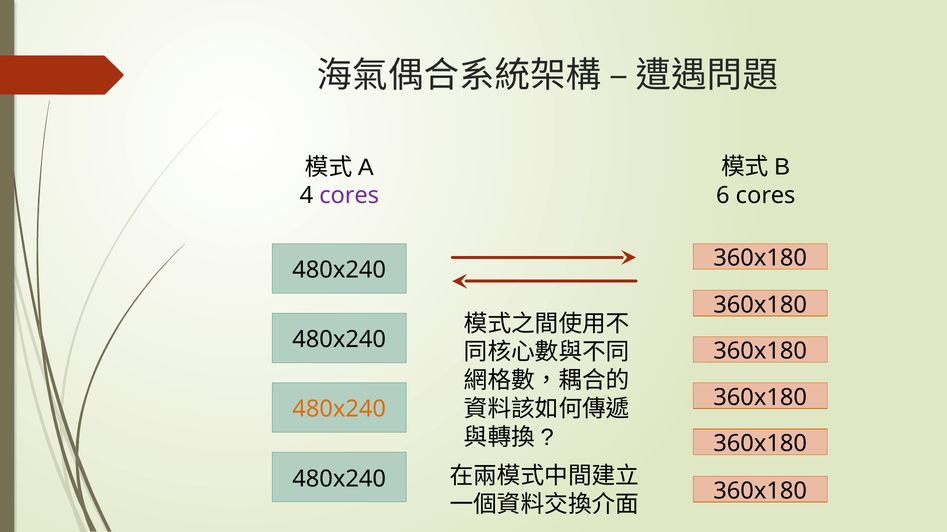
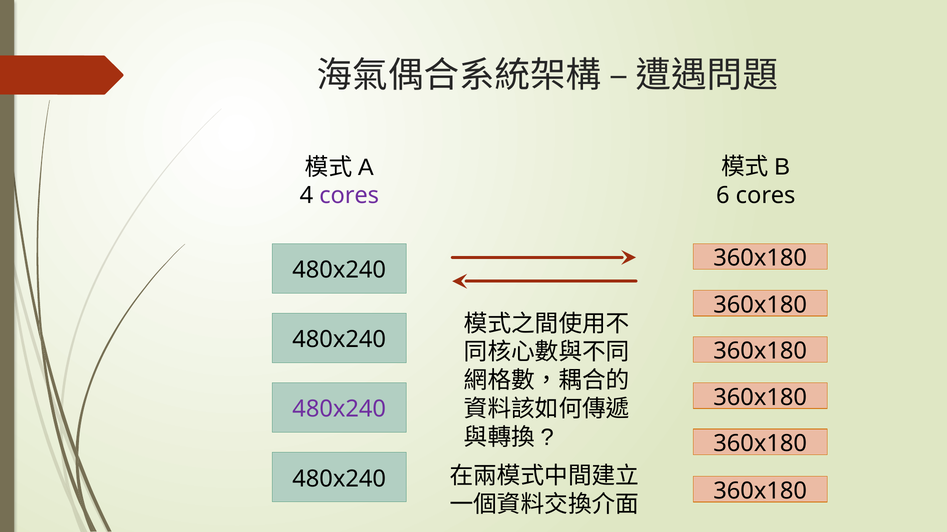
480x240 at (339, 410) colour: orange -> purple
